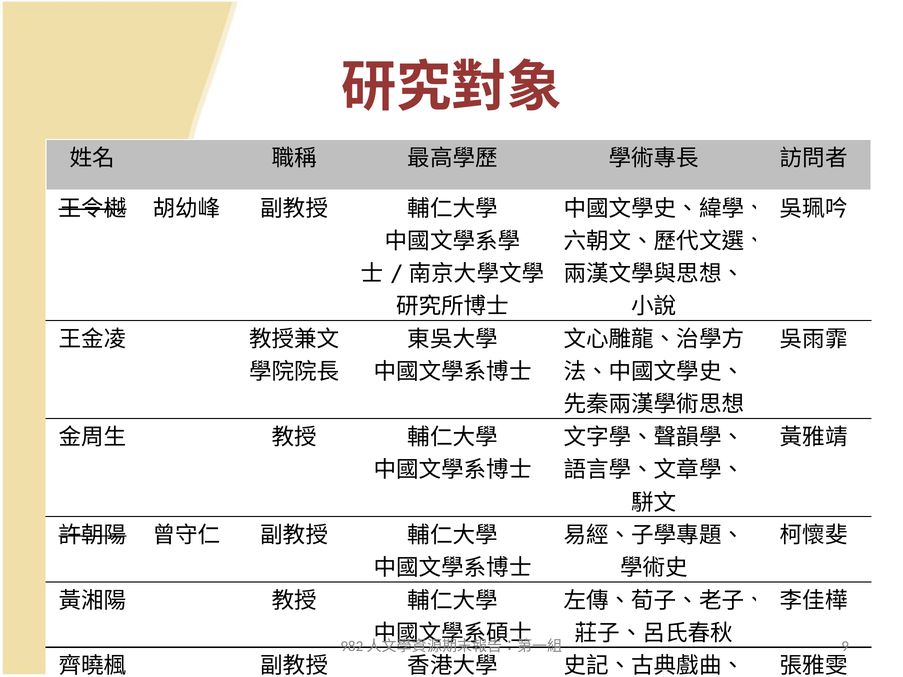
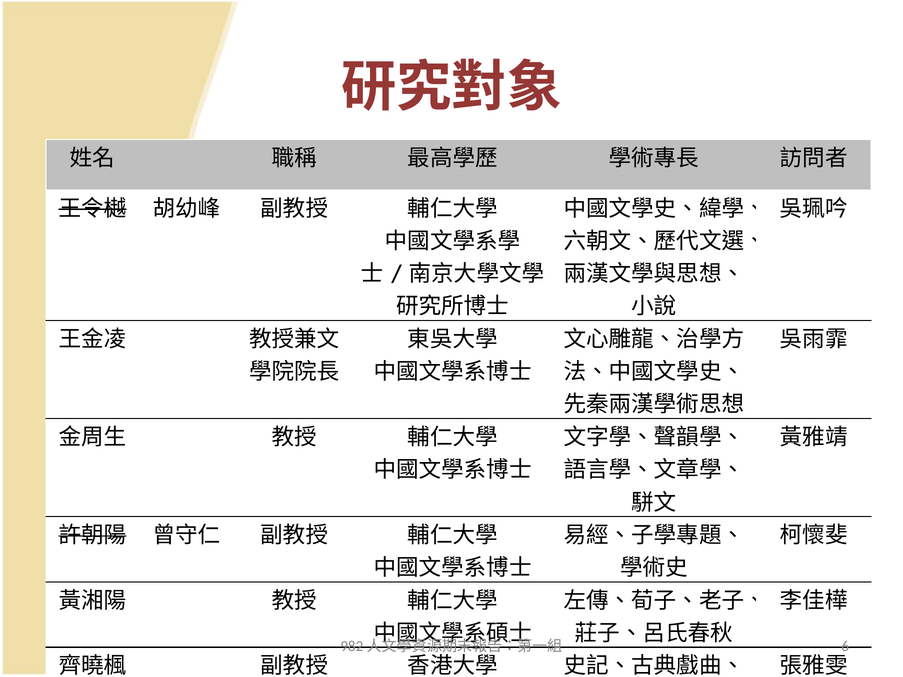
9: 9 -> 6
